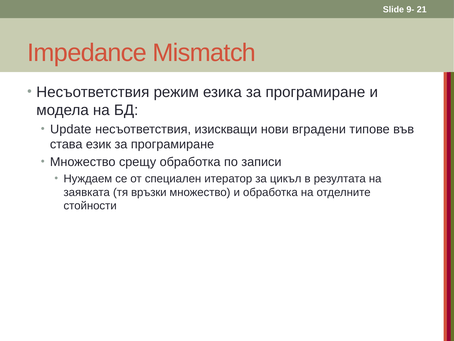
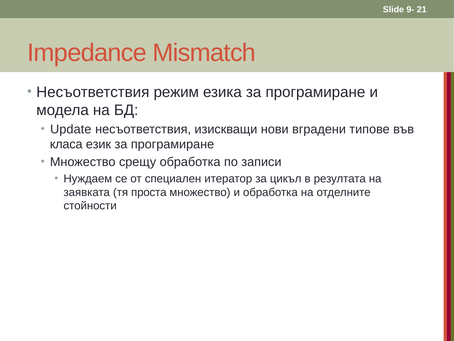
става: става -> класа
връзки: връзки -> проста
